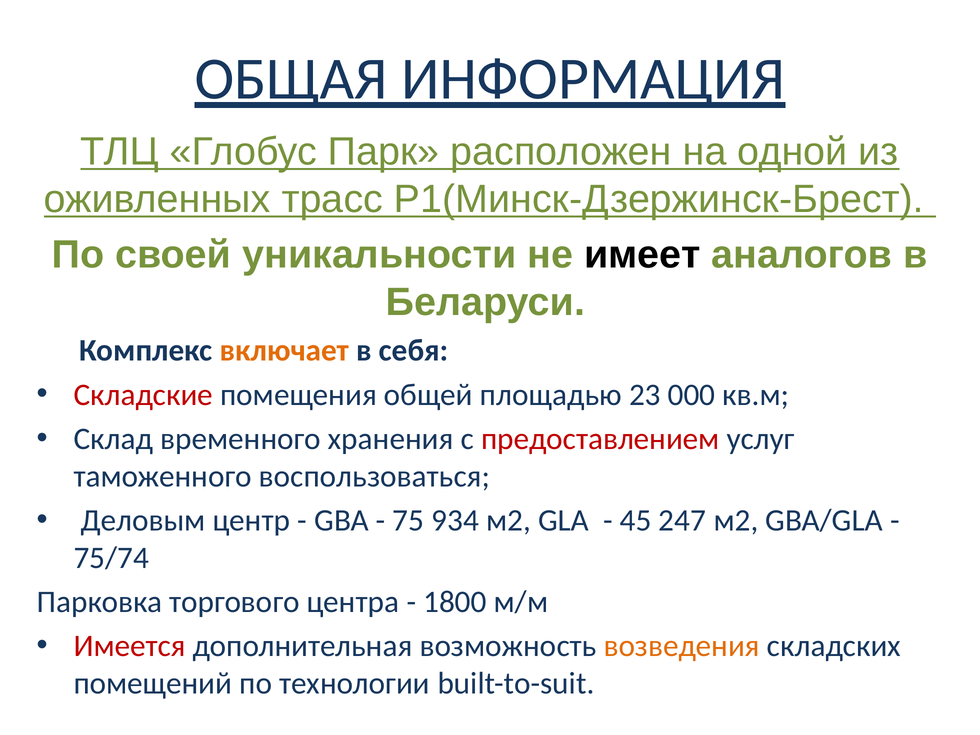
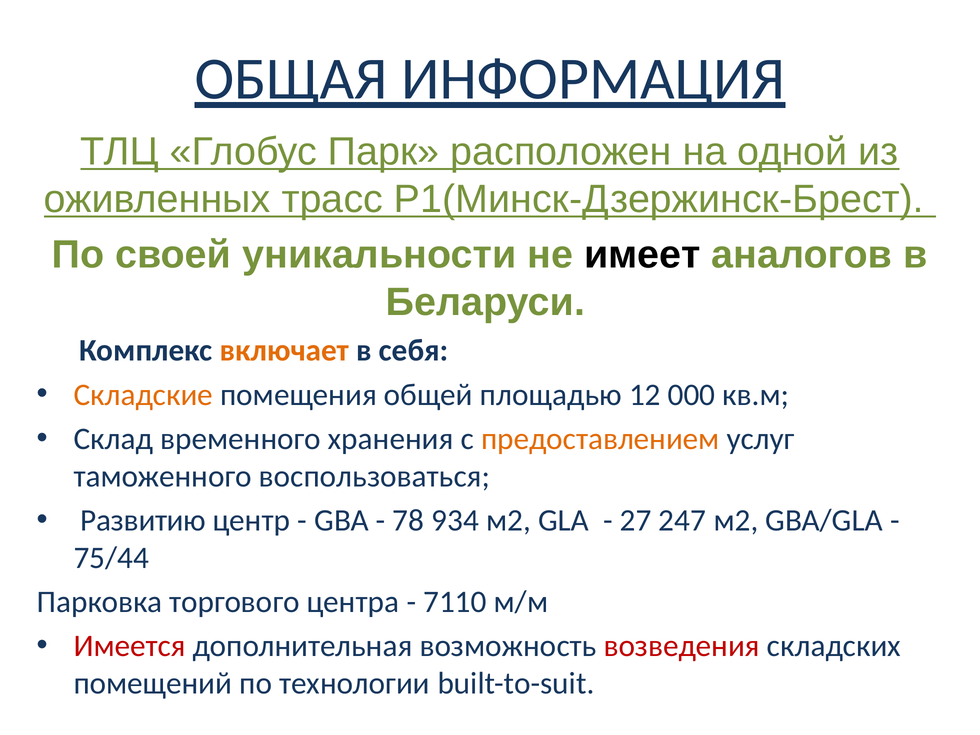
Складские colour: red -> orange
23: 23 -> 12
предоставлением colour: red -> orange
Деловым: Деловым -> Развитию
75: 75 -> 78
45: 45 -> 27
75/74: 75/74 -> 75/44
1800: 1800 -> 7110
возведения colour: orange -> red
